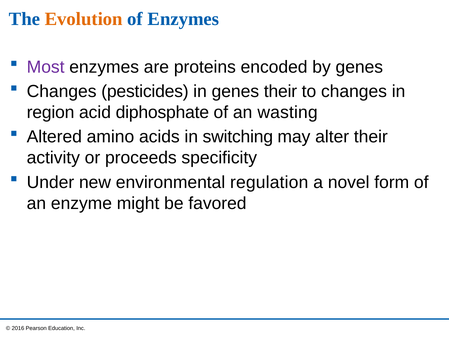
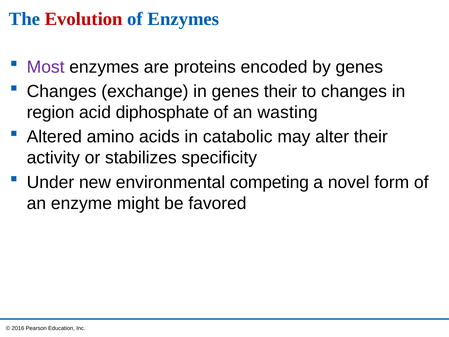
Evolution colour: orange -> red
pesticides: pesticides -> exchange
switching: switching -> catabolic
proceeds: proceeds -> stabilizes
regulation: regulation -> competing
